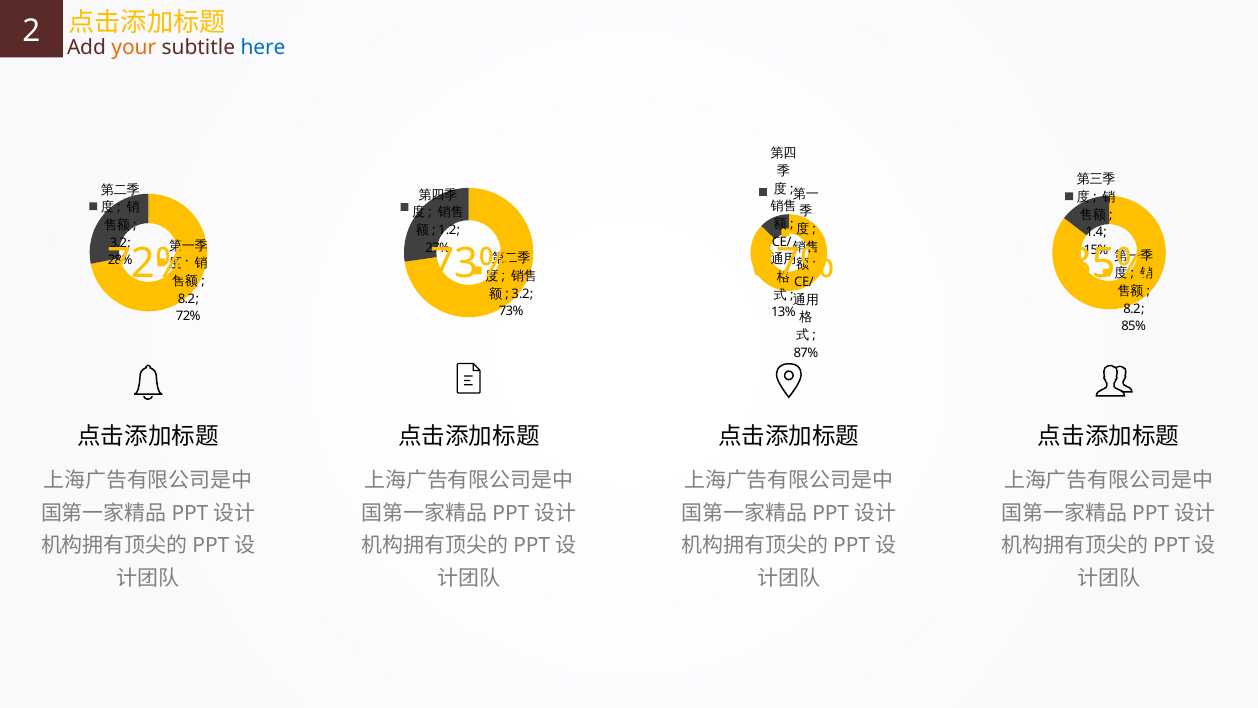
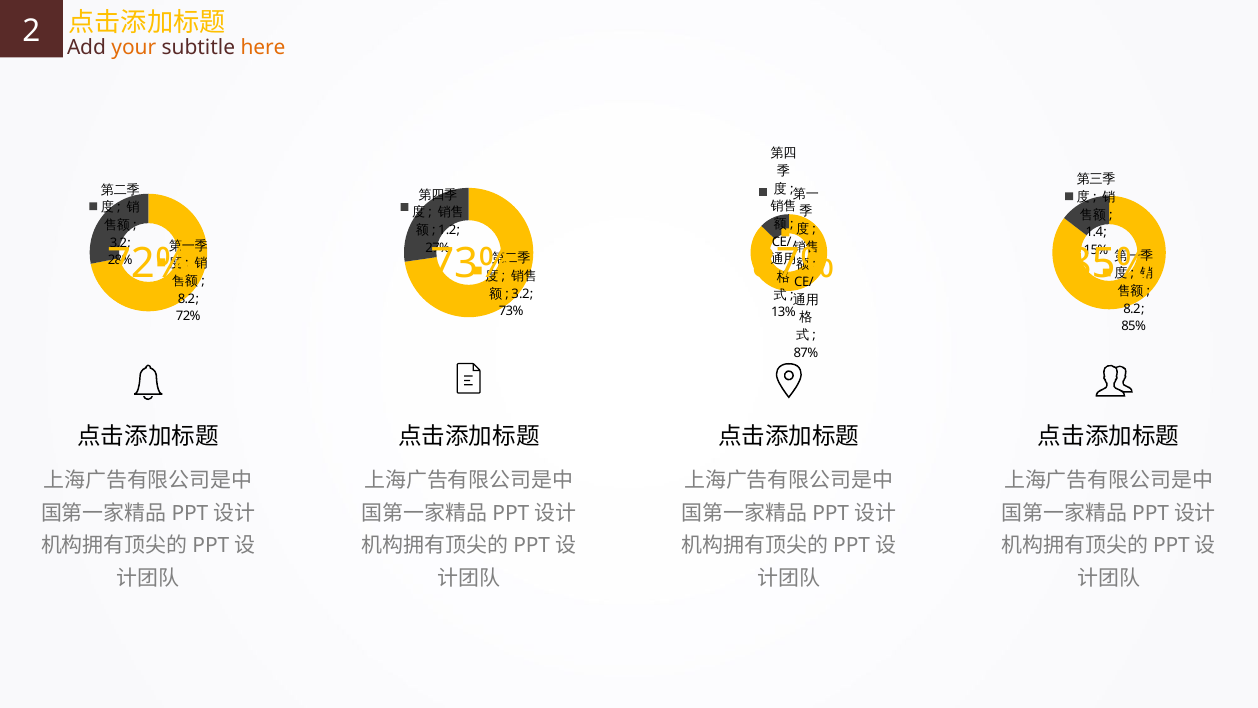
here colour: blue -> orange
